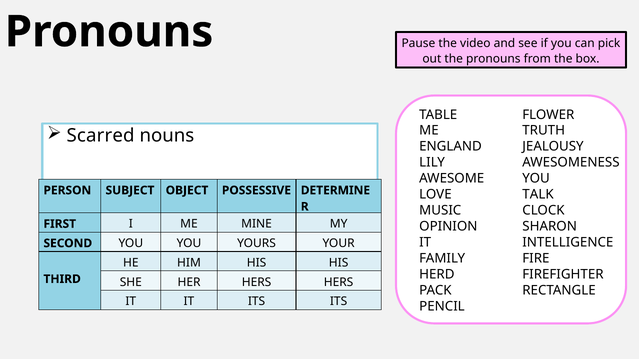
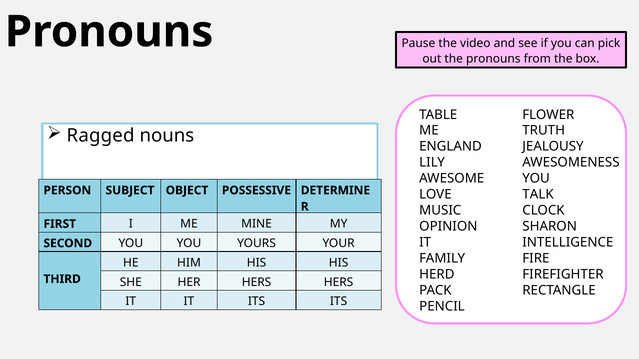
Scarred: Scarred -> Ragged
